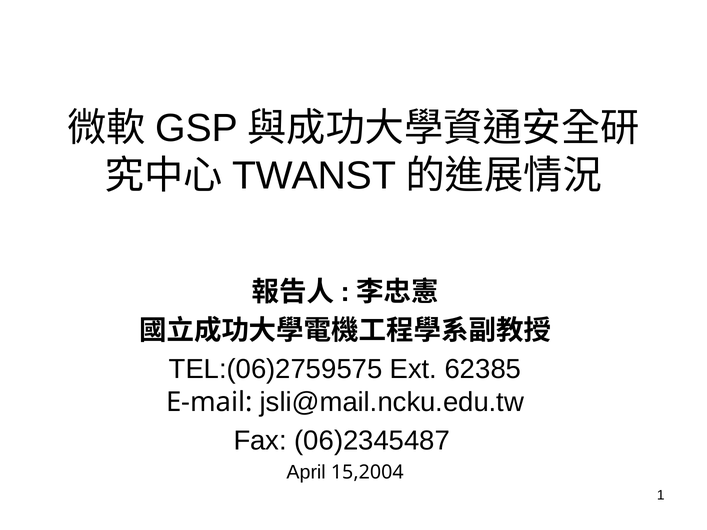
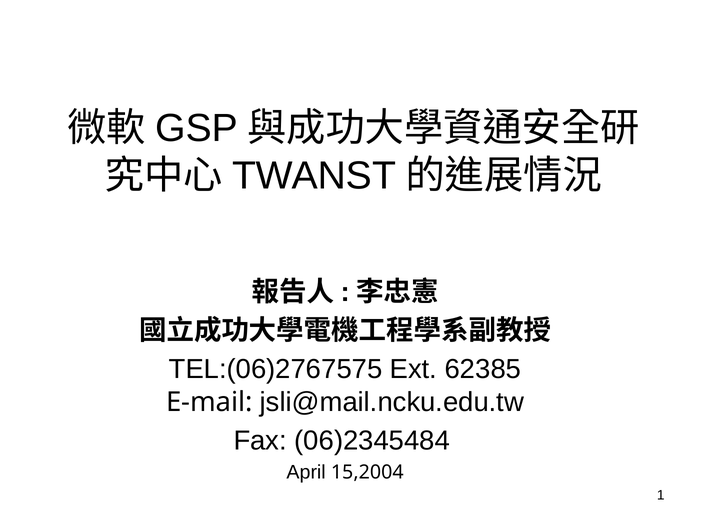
TEL:(06)2759575: TEL:(06)2759575 -> TEL:(06)2767575
06)2345487: 06)2345487 -> 06)2345484
